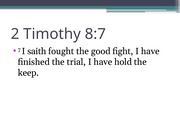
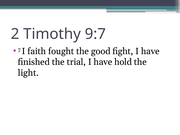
8:7: 8:7 -> 9:7
saith: saith -> faith
keep: keep -> light
